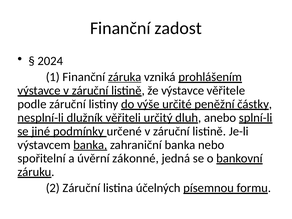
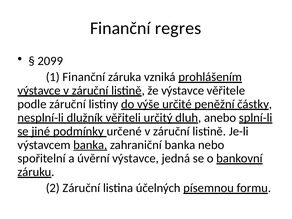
zadost: zadost -> regres
2024: 2024 -> 2099
záruka underline: present -> none
úvěrní zákonné: zákonné -> výstavce
